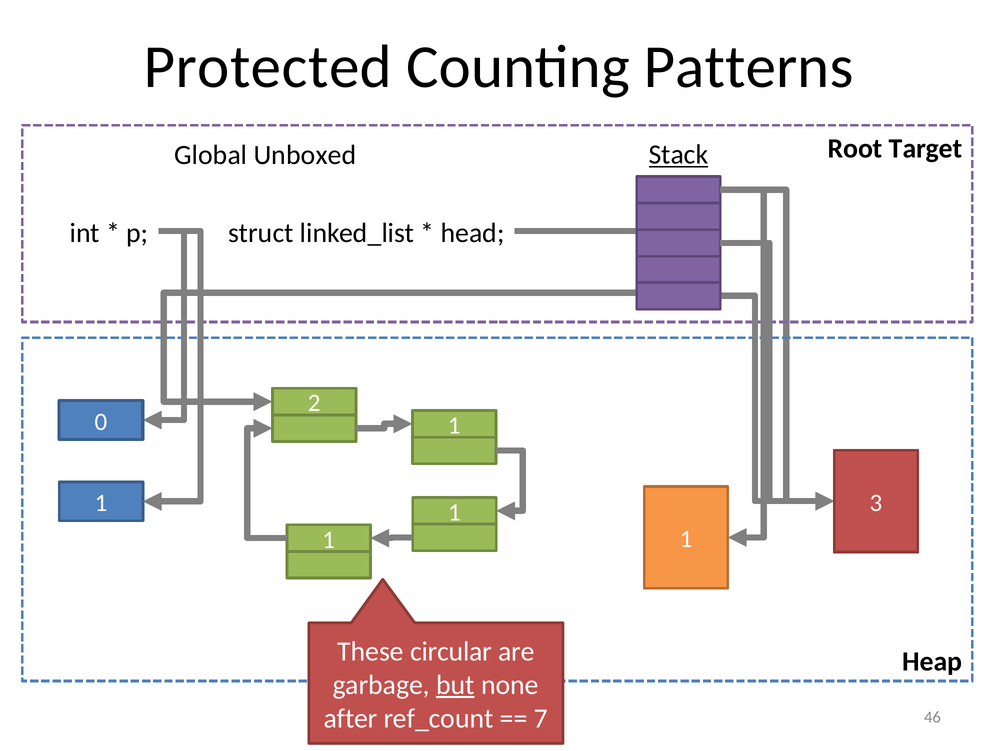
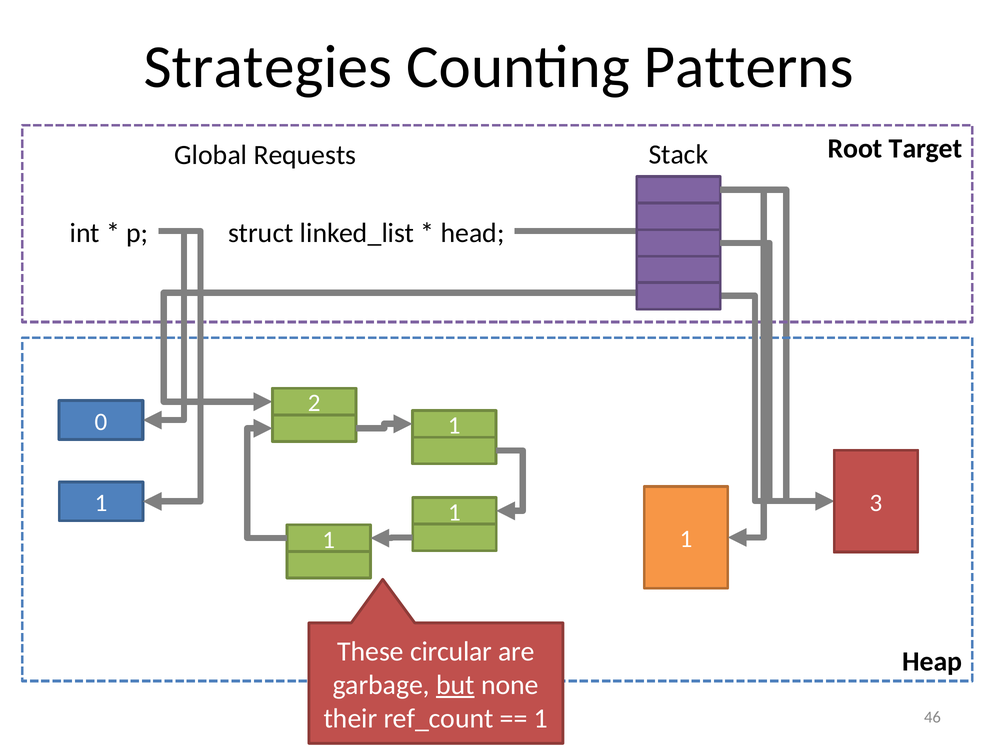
Protected: Protected -> Strategies
Stack underline: present -> none
Unboxed: Unboxed -> Requests
after: after -> their
7 at (541, 718): 7 -> 1
